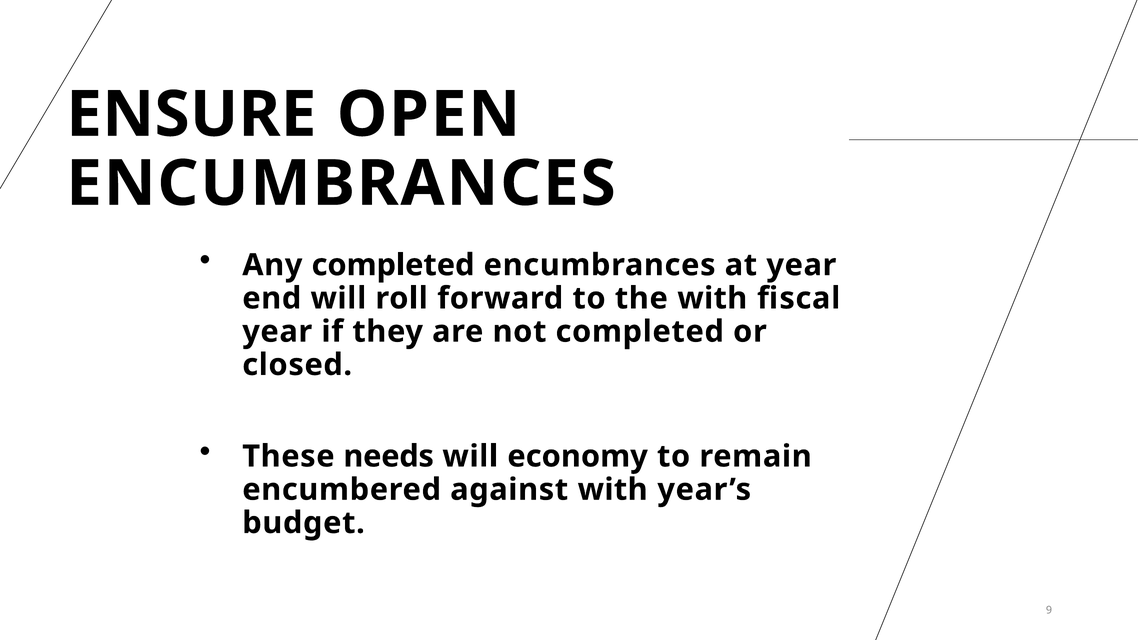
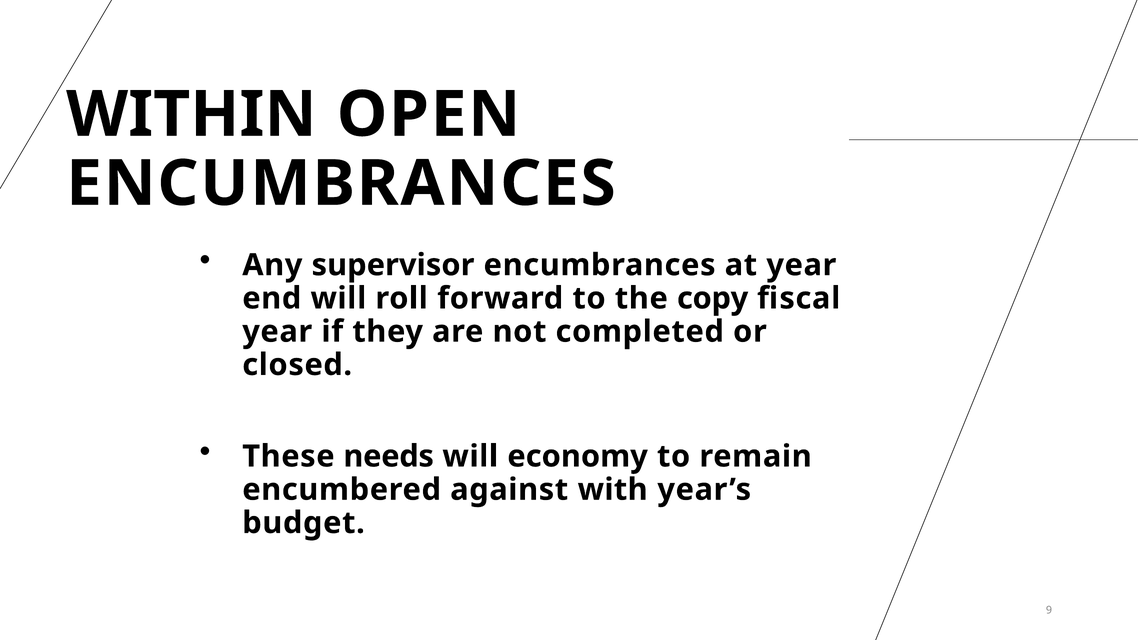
ENSURE: ENSURE -> WITHIN
Any completed: completed -> supervisor
the with: with -> copy
